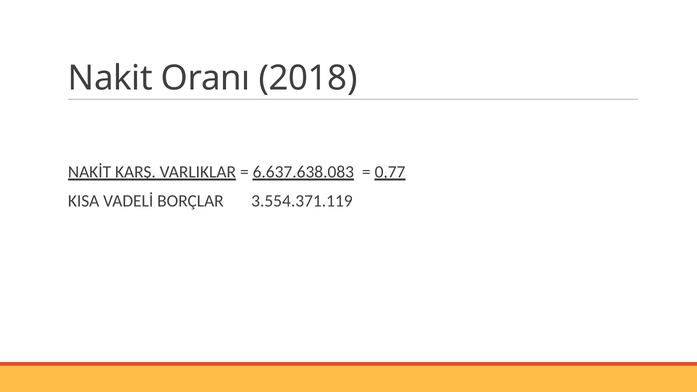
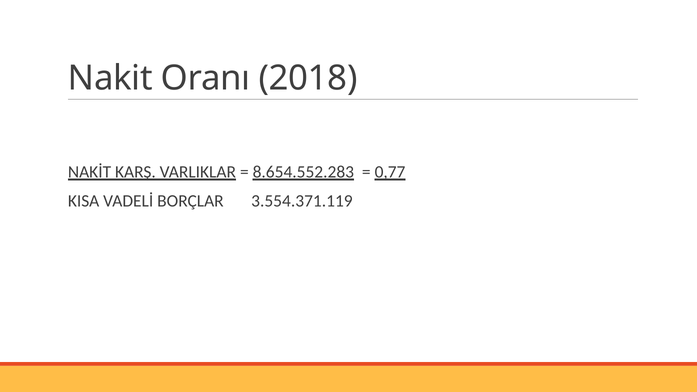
6.637.638.083: 6.637.638.083 -> 8.654.552.283
